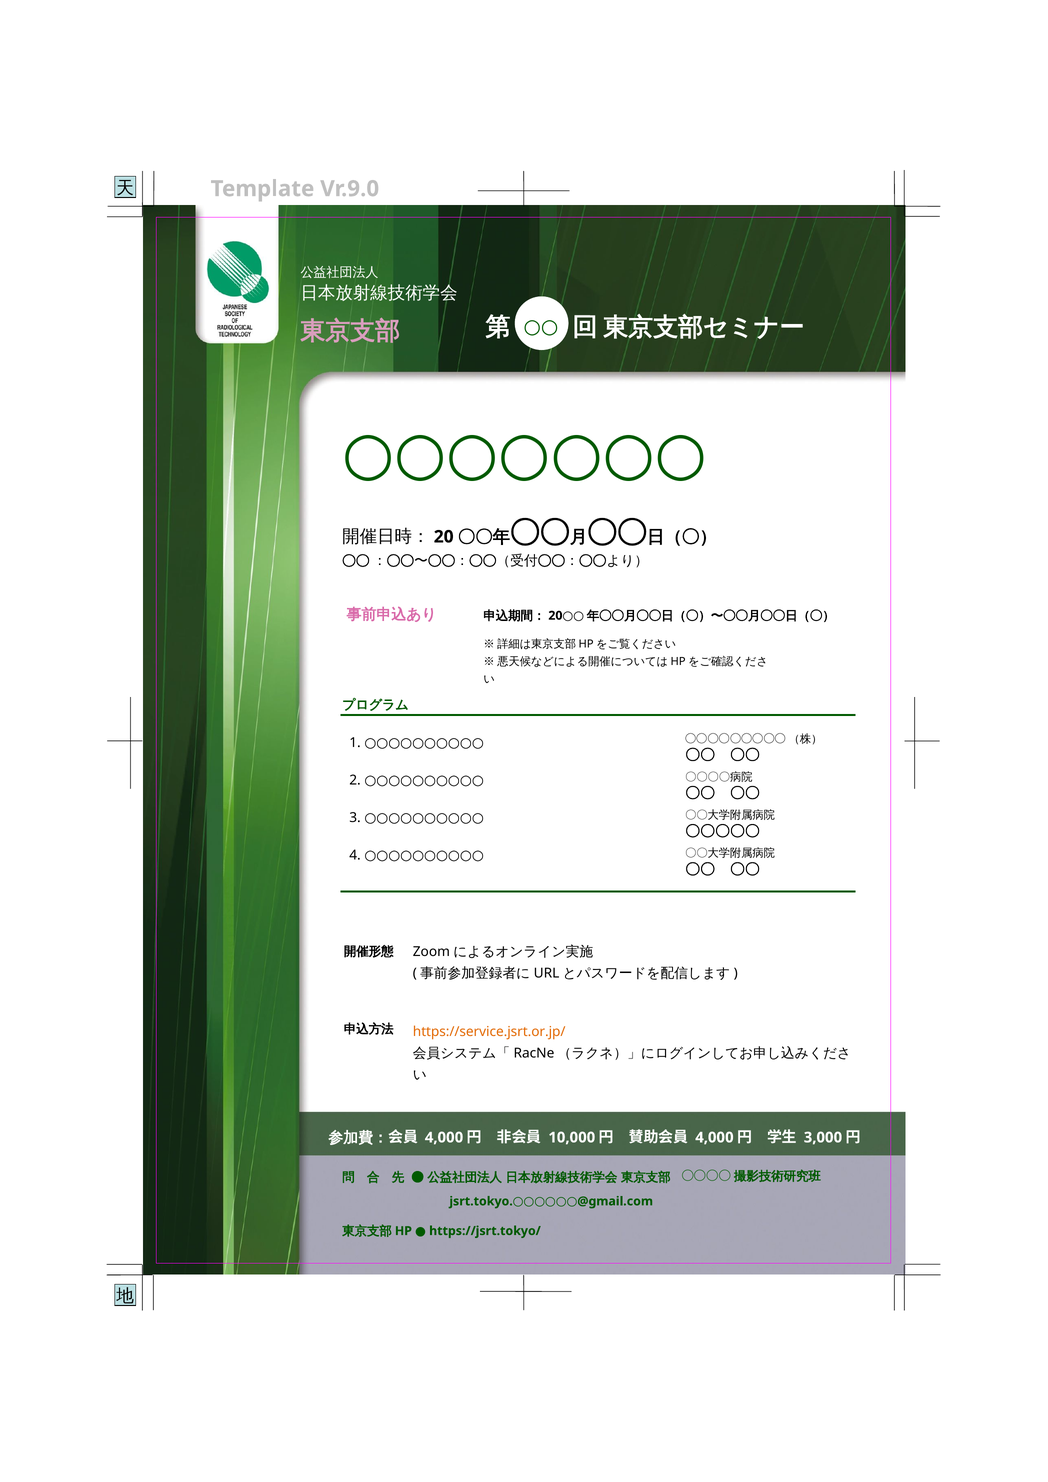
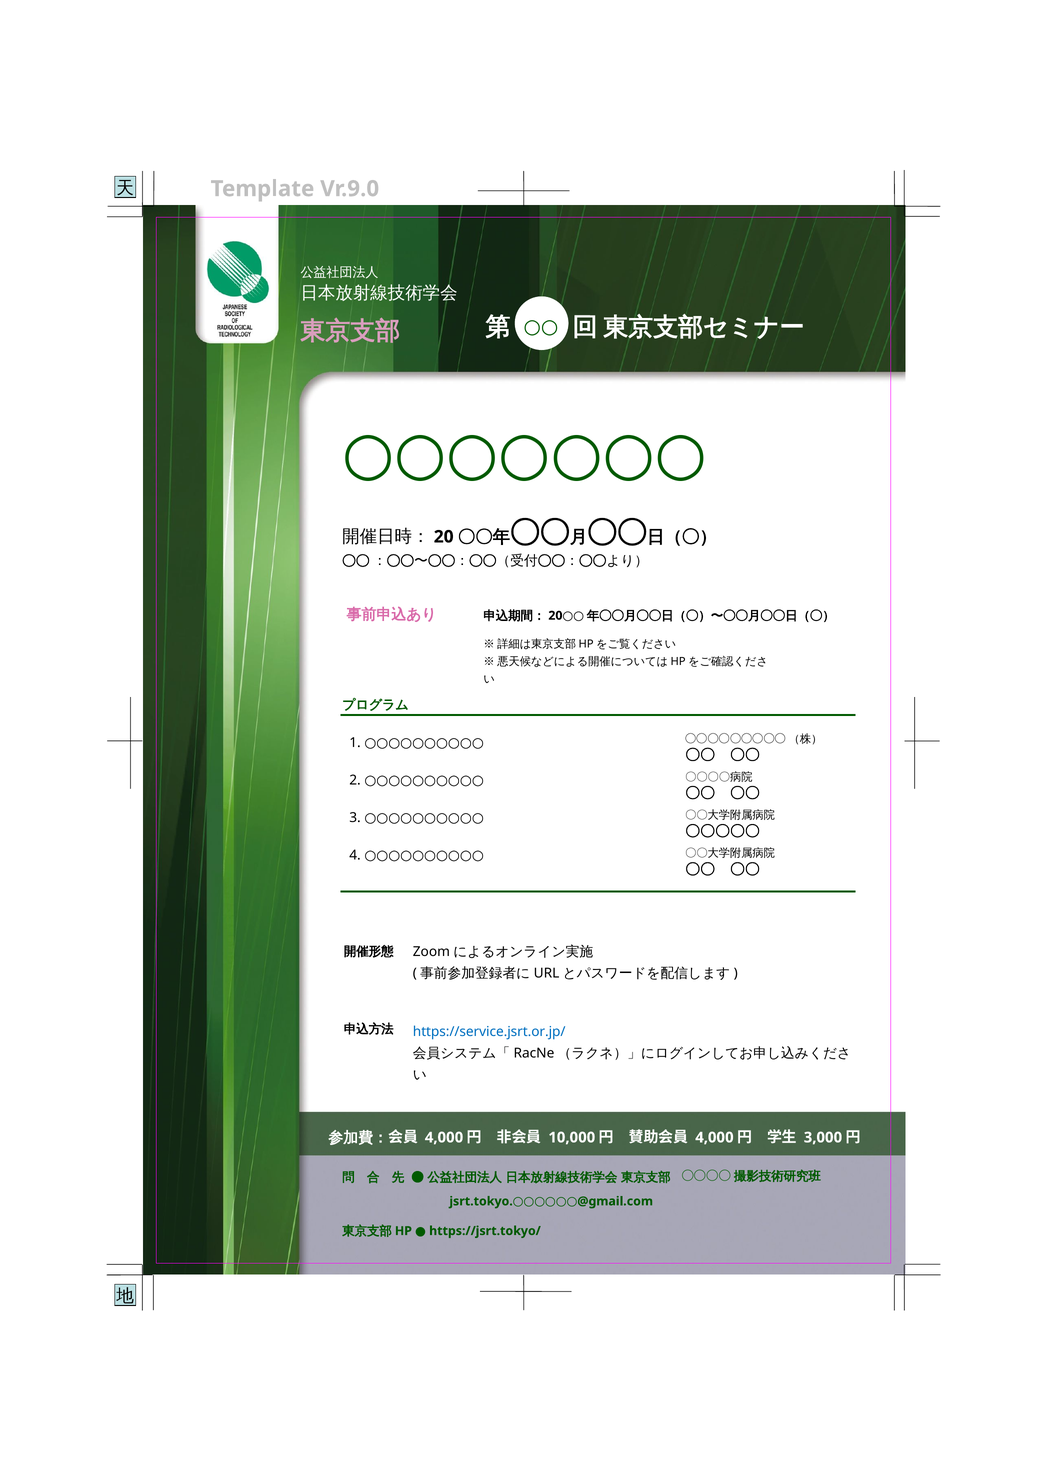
https://service.jsrt.or.jp/ colour: orange -> blue
